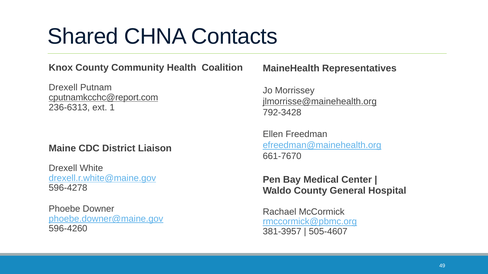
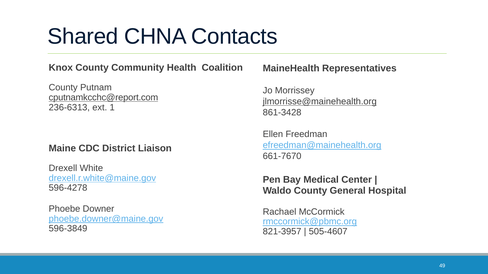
Drexell at (63, 88): Drexell -> County
792-3428: 792-3428 -> 861-3428
596-4260: 596-4260 -> 596-3849
381-3957: 381-3957 -> 821-3957
